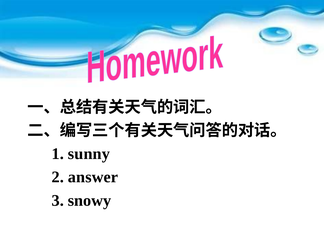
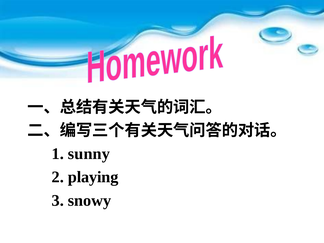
answer: answer -> playing
